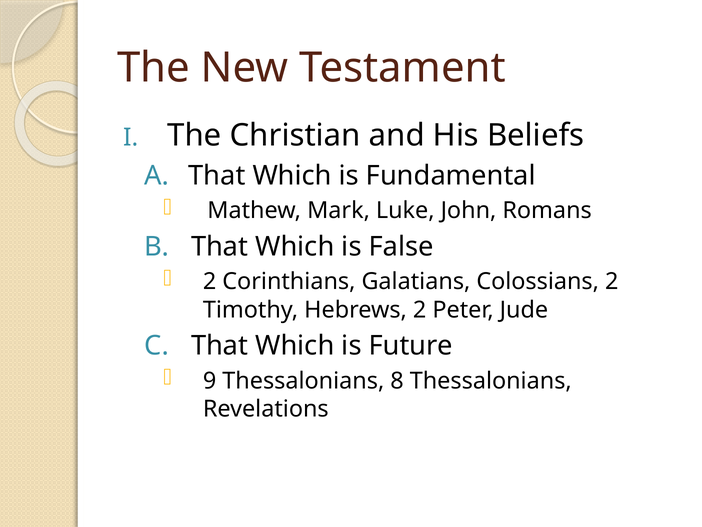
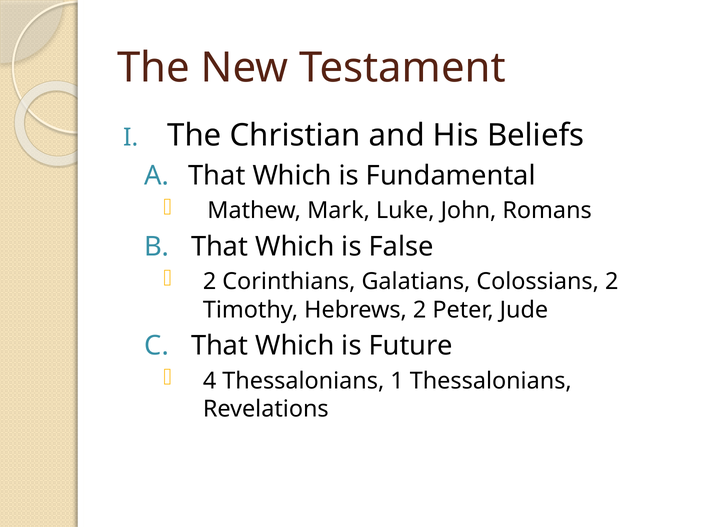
9: 9 -> 4
8: 8 -> 1
